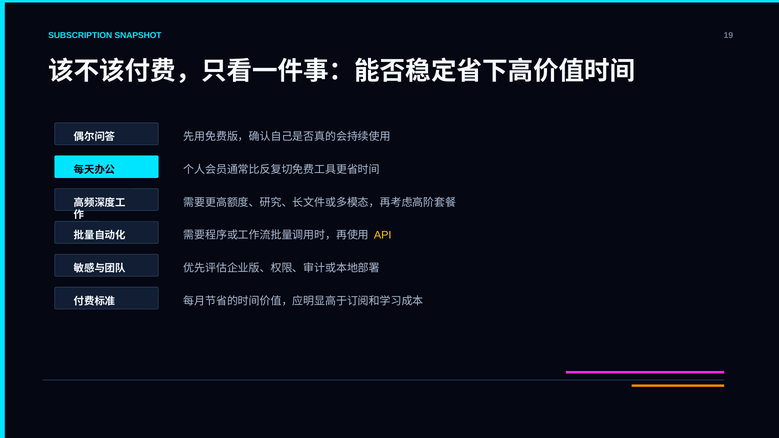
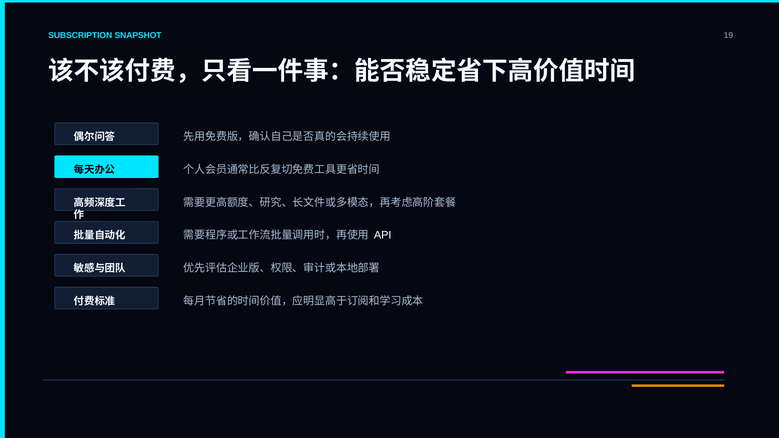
API colour: yellow -> white
